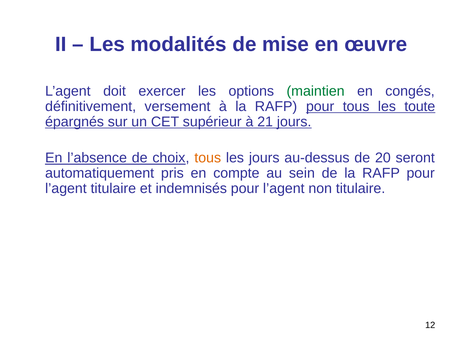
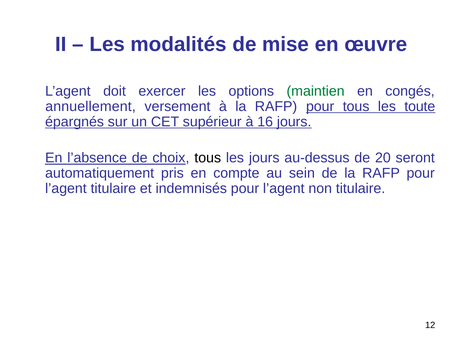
définitivement: définitivement -> annuellement
21: 21 -> 16
tous at (208, 158) colour: orange -> black
